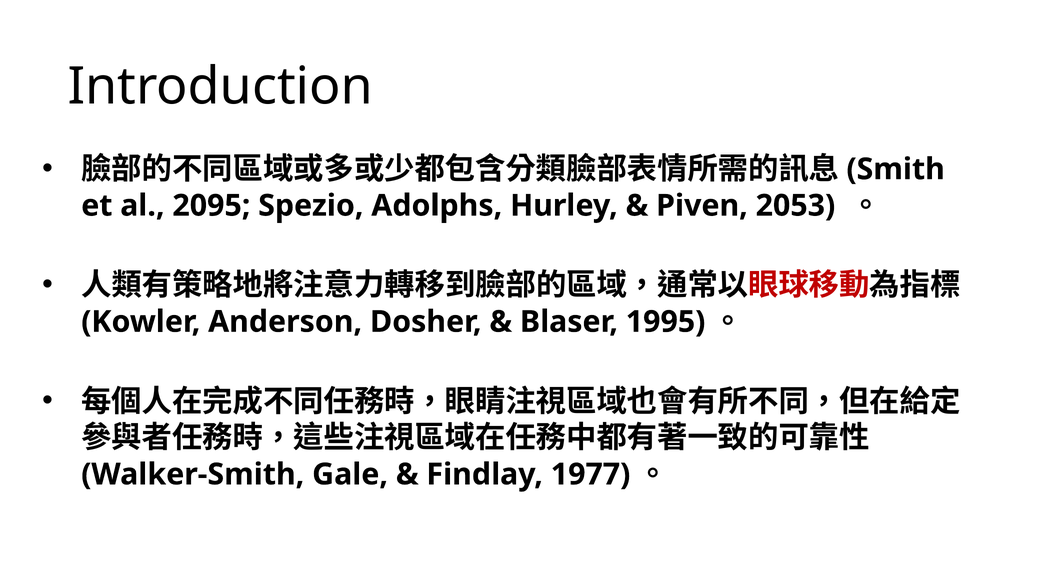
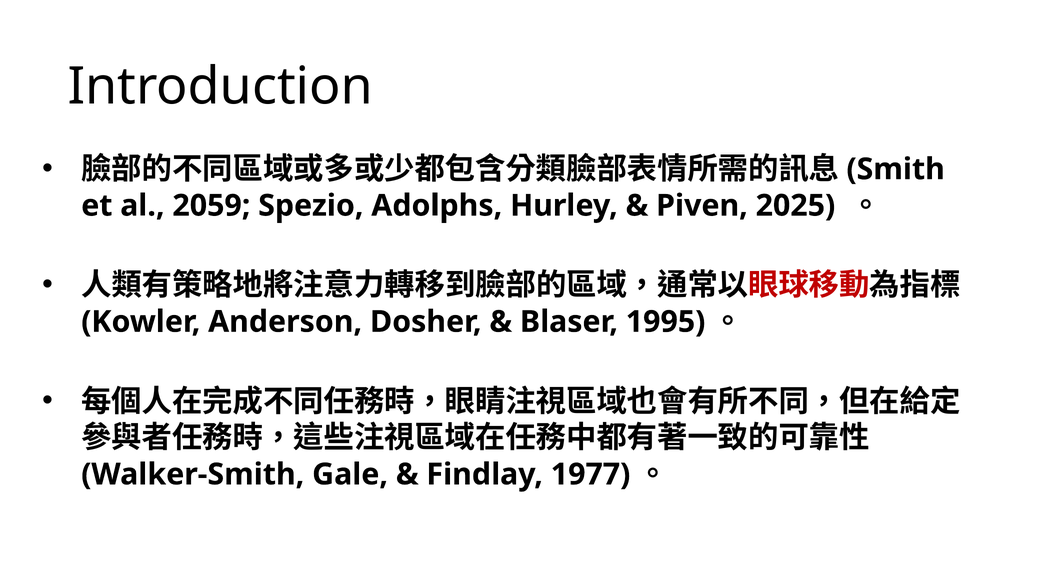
2095: 2095 -> 2059
2053: 2053 -> 2025
